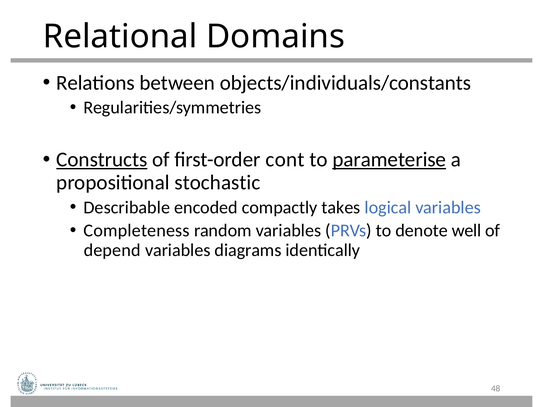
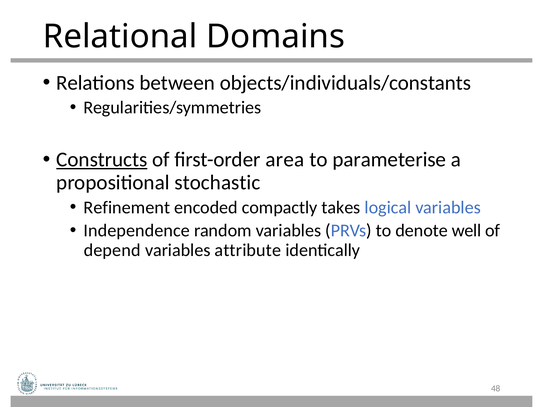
cont: cont -> area
parameterise underline: present -> none
Describable: Describable -> Refinement
Completeness: Completeness -> Independence
diagrams: diagrams -> attribute
